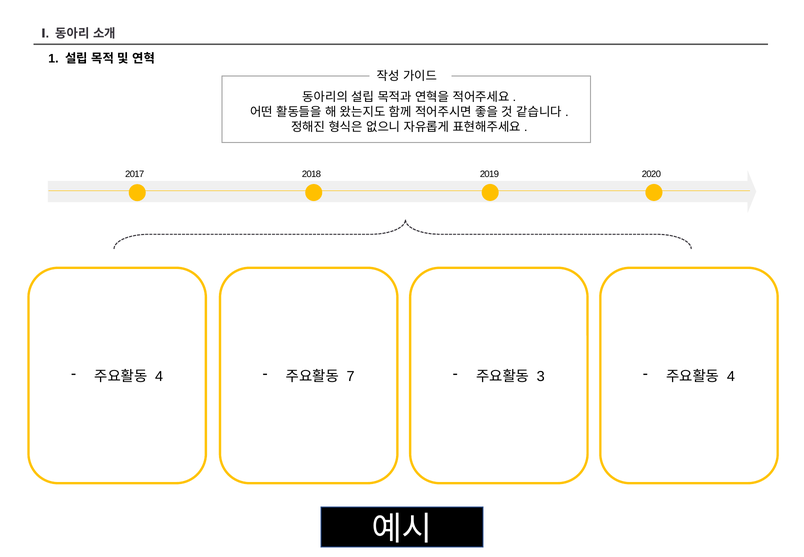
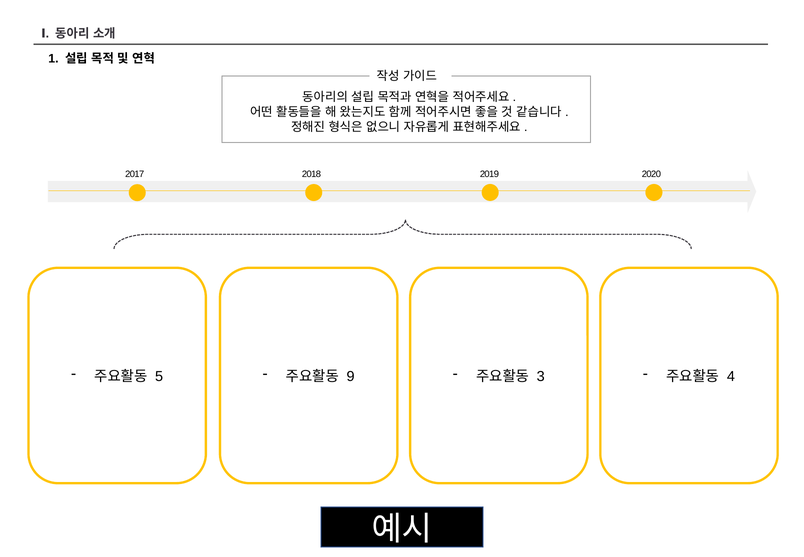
4 at (159, 376): 4 -> 5
7: 7 -> 9
